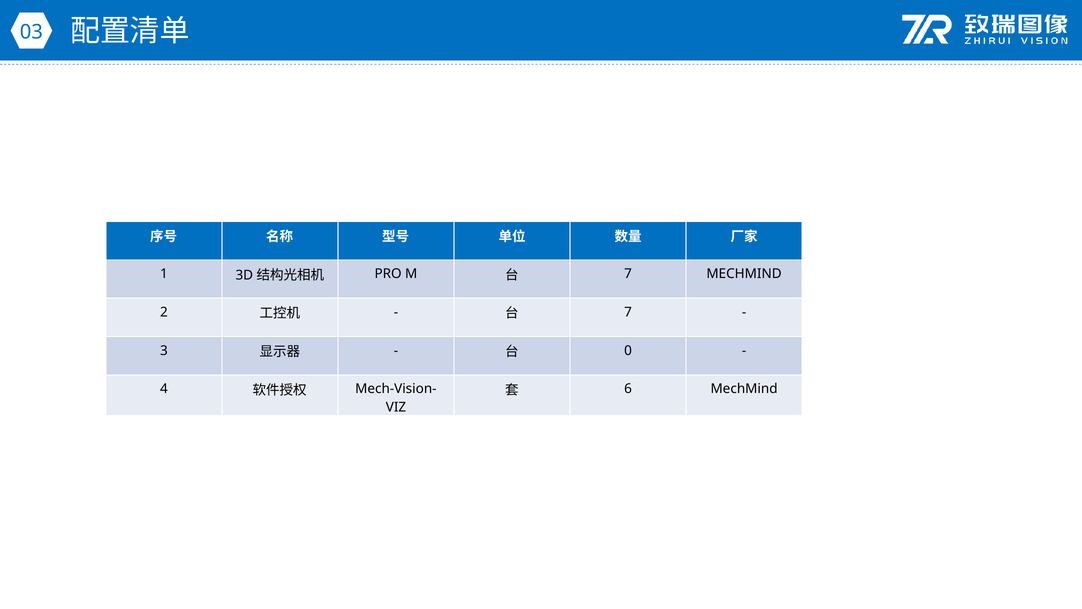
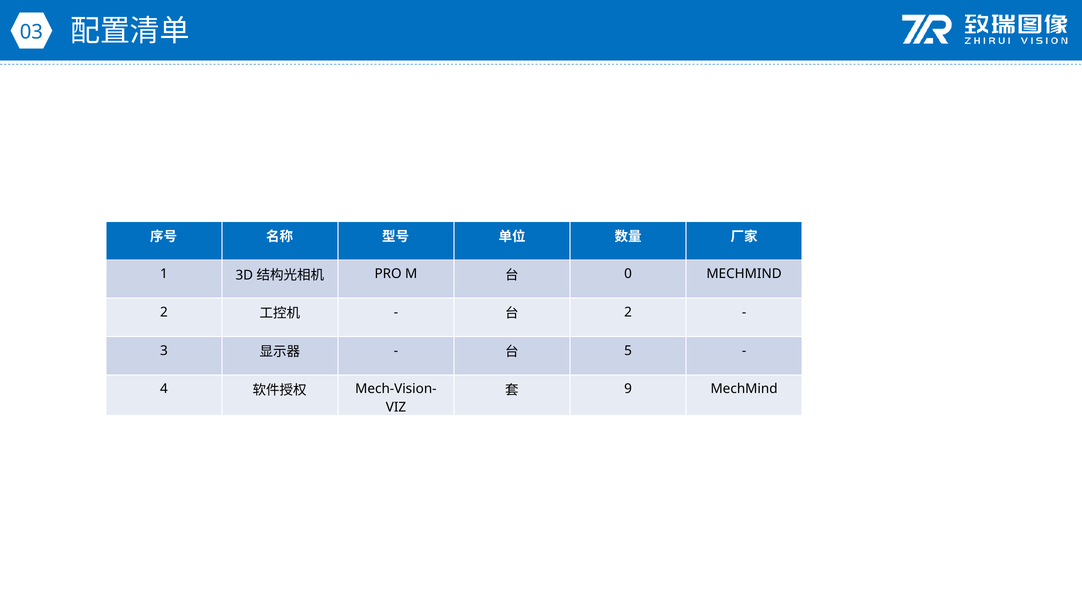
7 at (628, 274): 7 -> 0
7 at (628, 312): 7 -> 2
0: 0 -> 5
6: 6 -> 9
